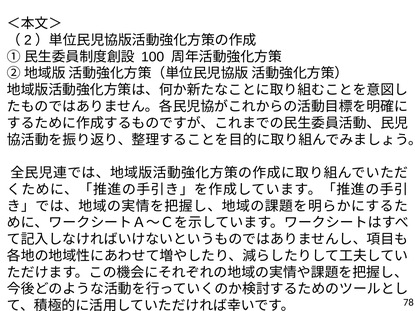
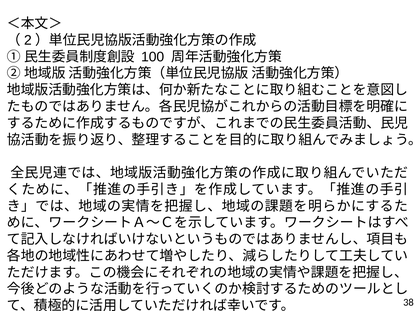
78: 78 -> 38
